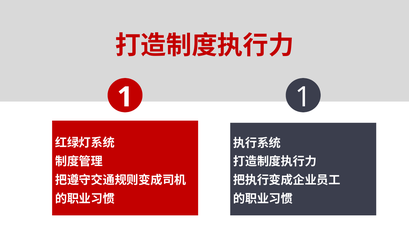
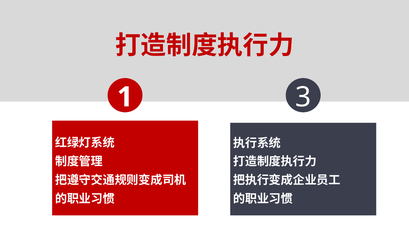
1 1: 1 -> 3
